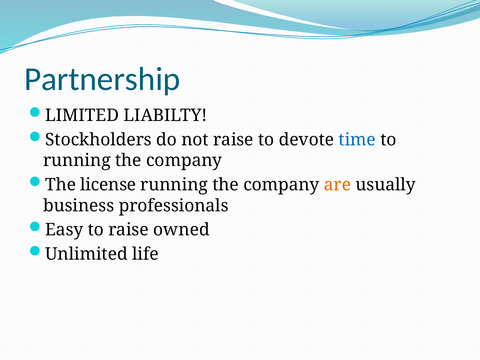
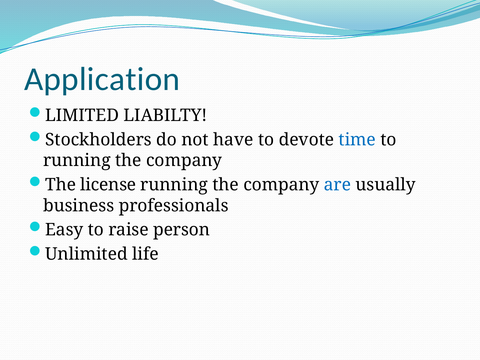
Partnership: Partnership -> Application
not raise: raise -> have
are colour: orange -> blue
owned: owned -> person
